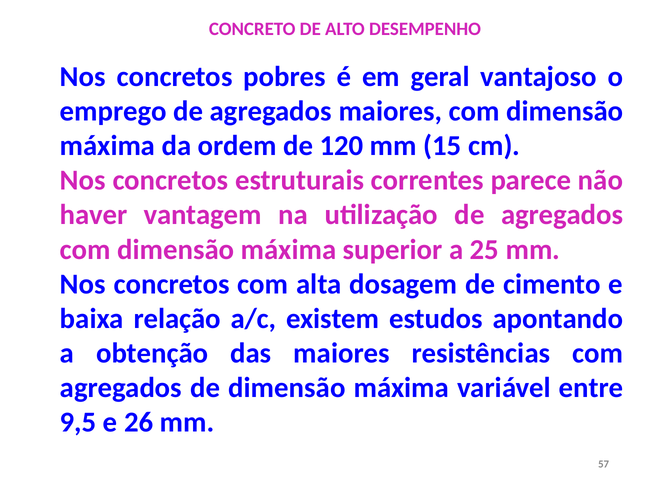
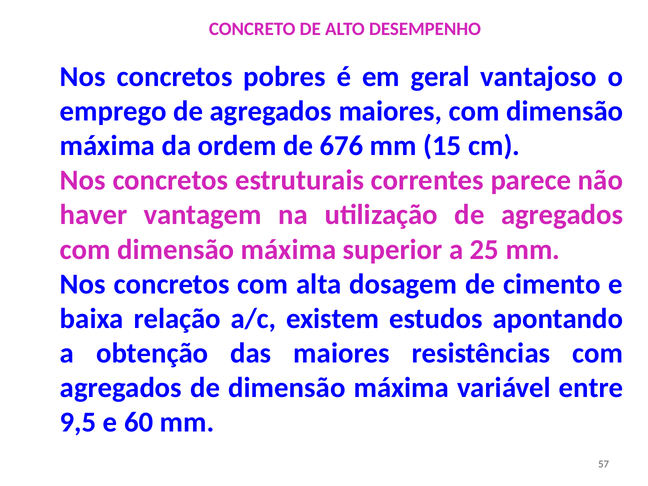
120: 120 -> 676
26: 26 -> 60
